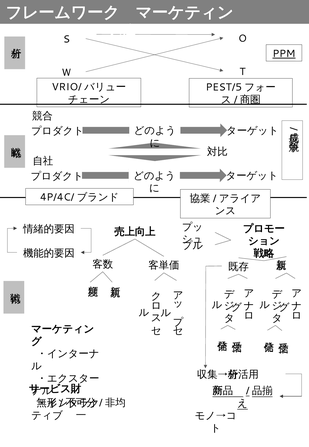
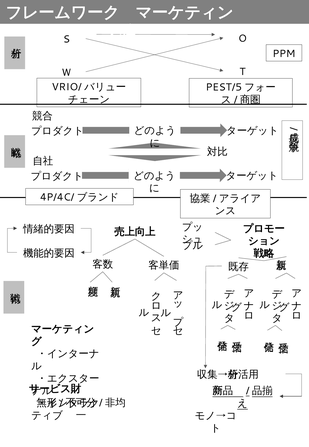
PPM underline: present -> none
